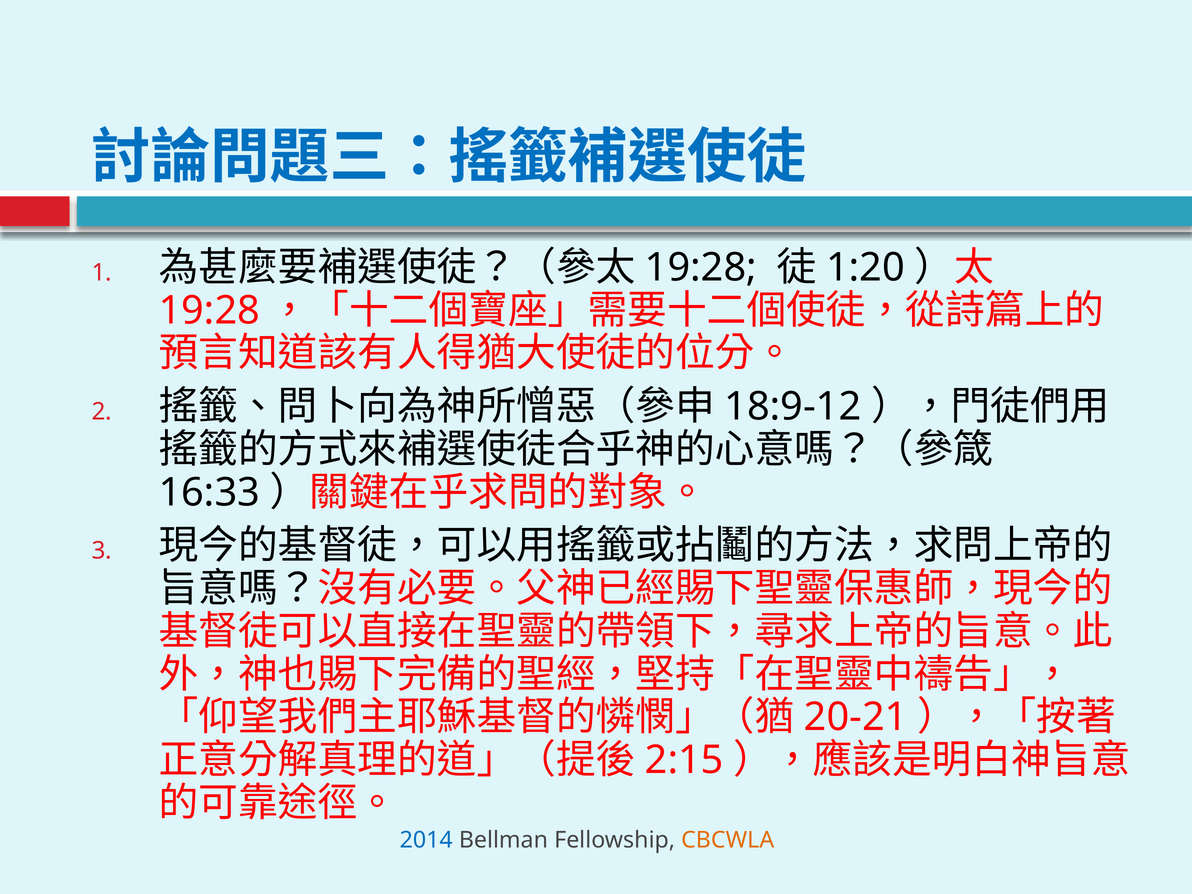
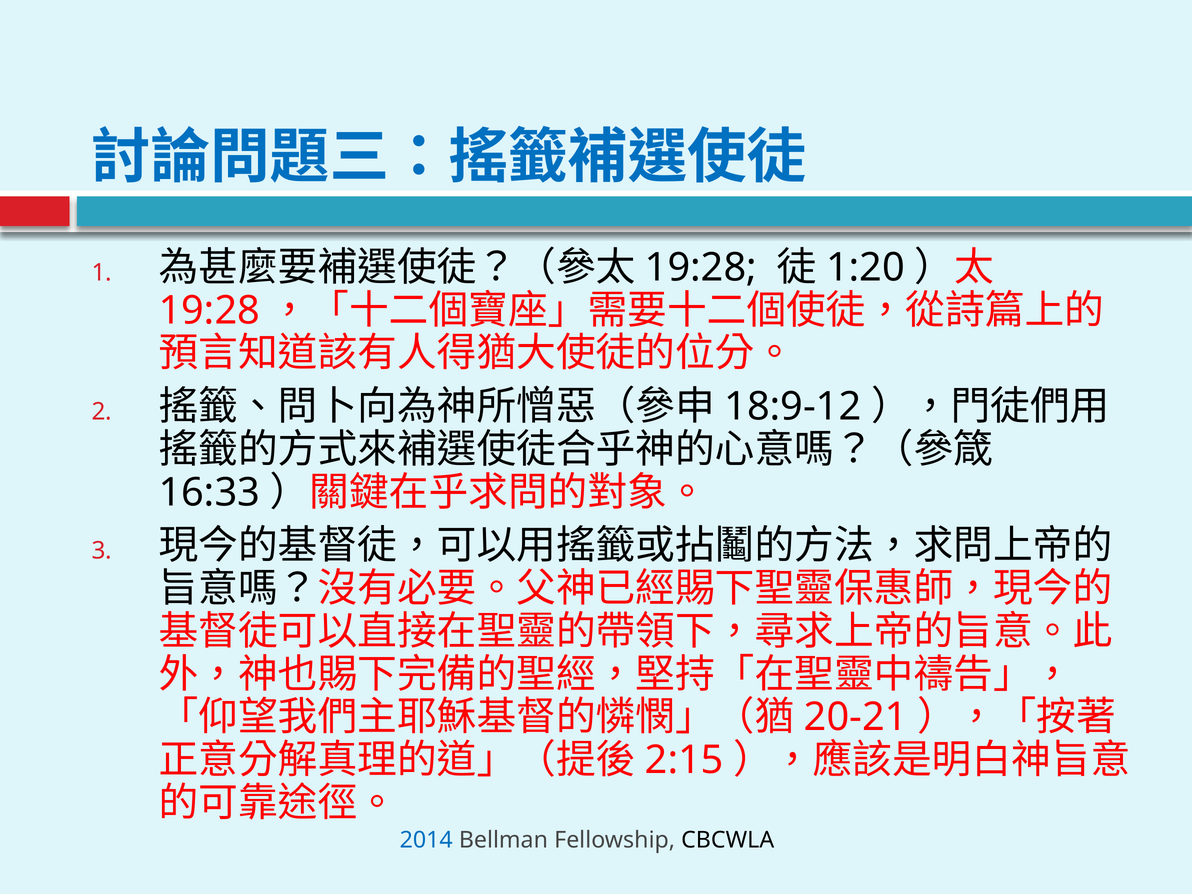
CBCWLA colour: orange -> black
